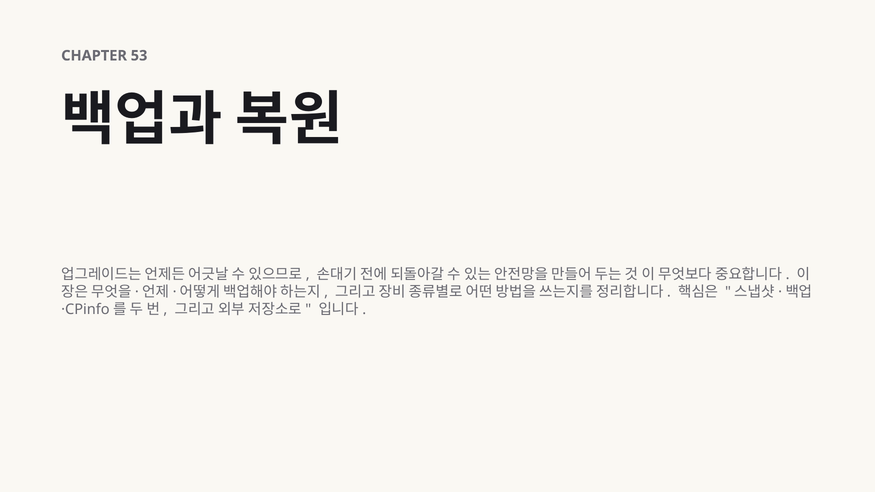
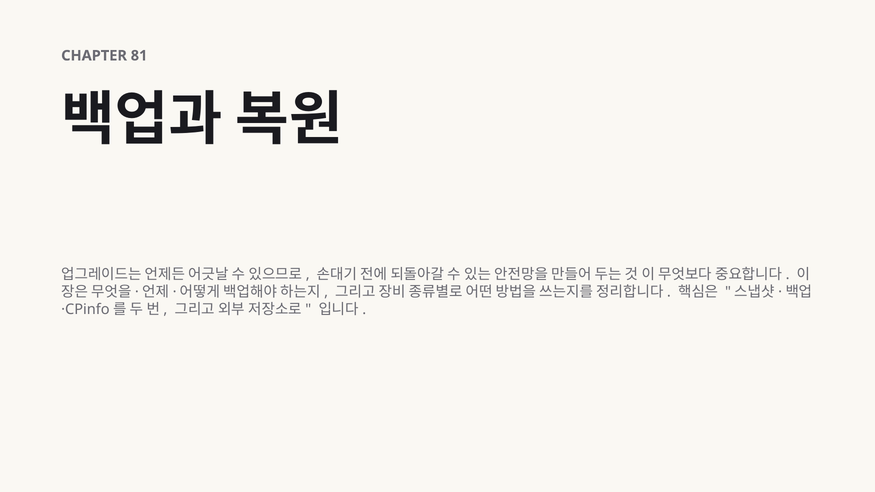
53: 53 -> 81
